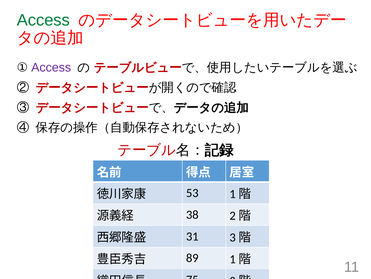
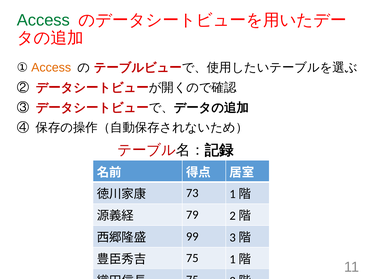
Access at (51, 67) colour: purple -> orange
53: 53 -> 73
38: 38 -> 79
31: 31 -> 99
89 at (192, 257): 89 -> 75
